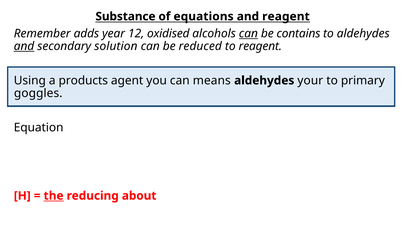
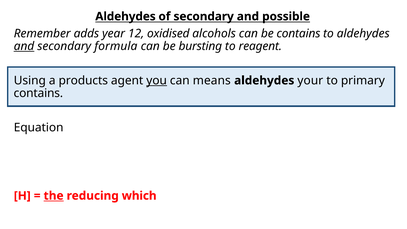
Substance at (125, 16): Substance -> Aldehydes
of equations: equations -> secondary
and reagent: reagent -> possible
can at (248, 34) underline: present -> none
solution: solution -> formula
reduced: reduced -> bursting
you underline: none -> present
goggles at (38, 93): goggles -> contains
about: about -> which
